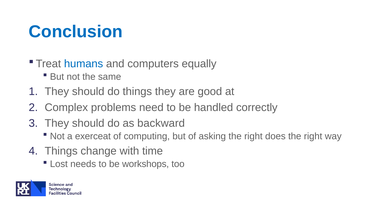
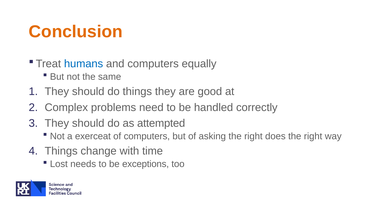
Conclusion colour: blue -> orange
backward: backward -> attempted
of computing: computing -> computers
workshops: workshops -> exceptions
